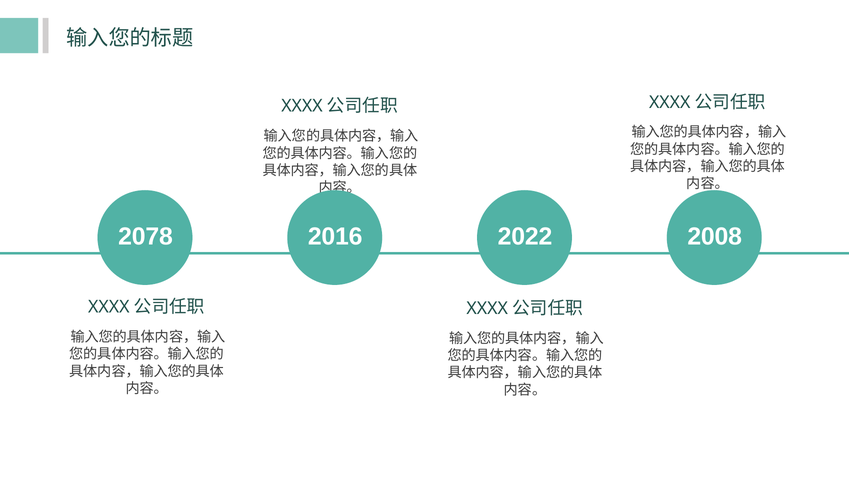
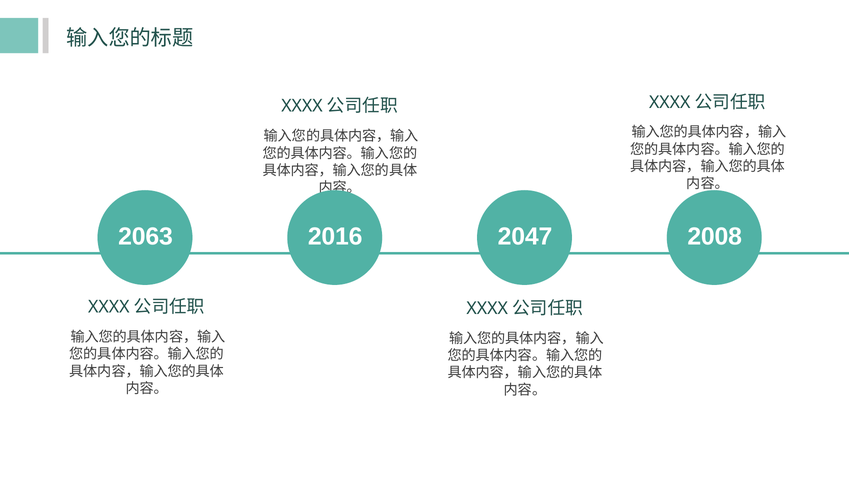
2078: 2078 -> 2063
2022: 2022 -> 2047
